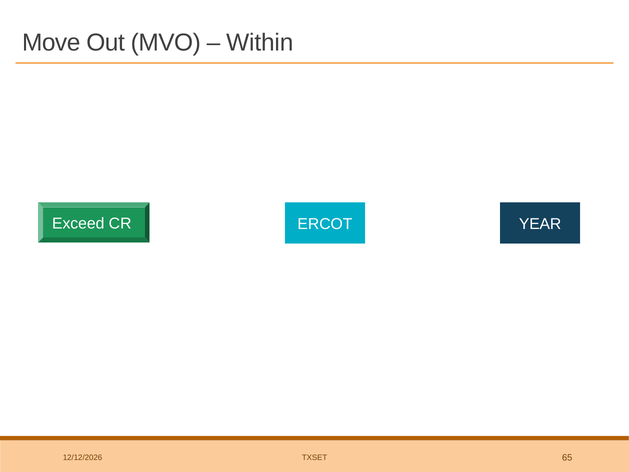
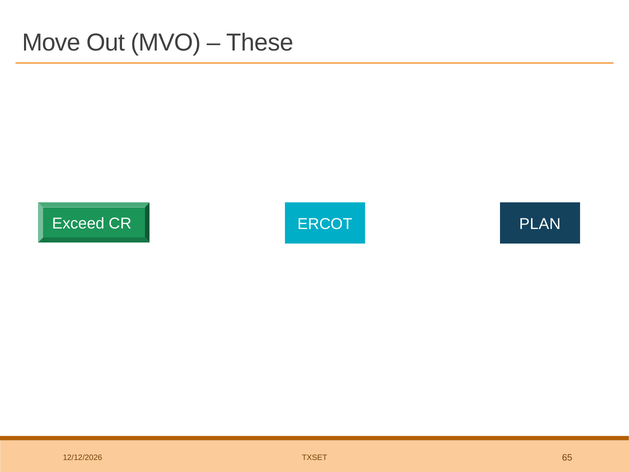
Within: Within -> These
YEAR: YEAR -> PLAN
